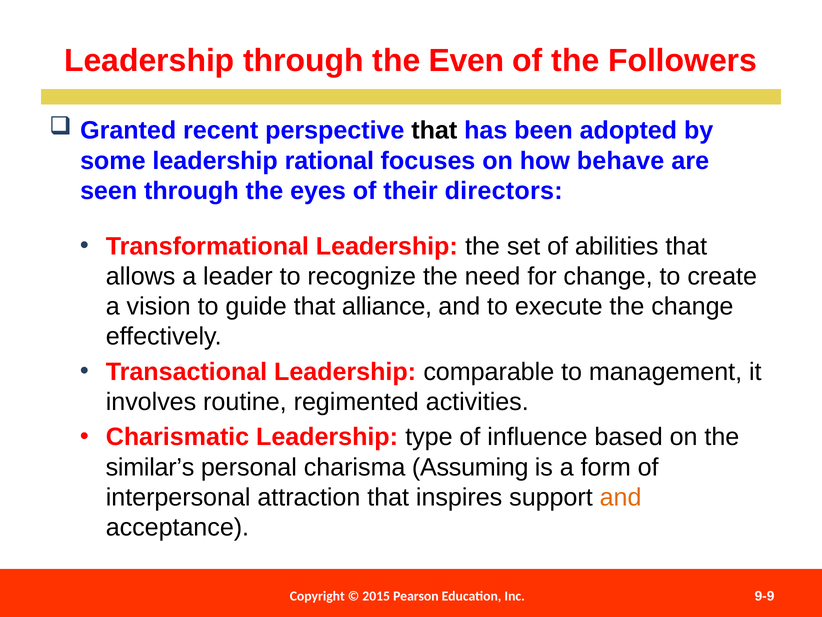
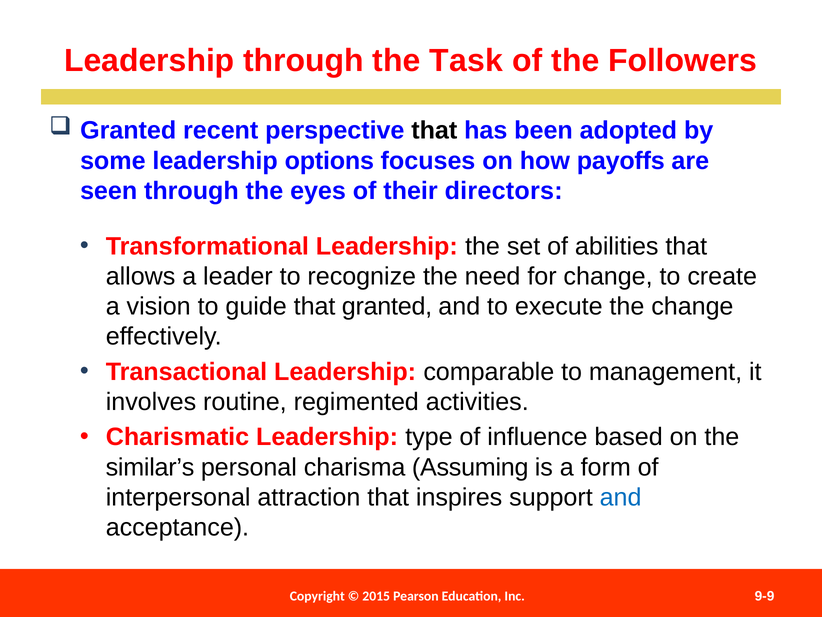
Even: Even -> Task
rational: rational -> options
behave: behave -> payoffs
that alliance: alliance -> granted
and at (621, 497) colour: orange -> blue
